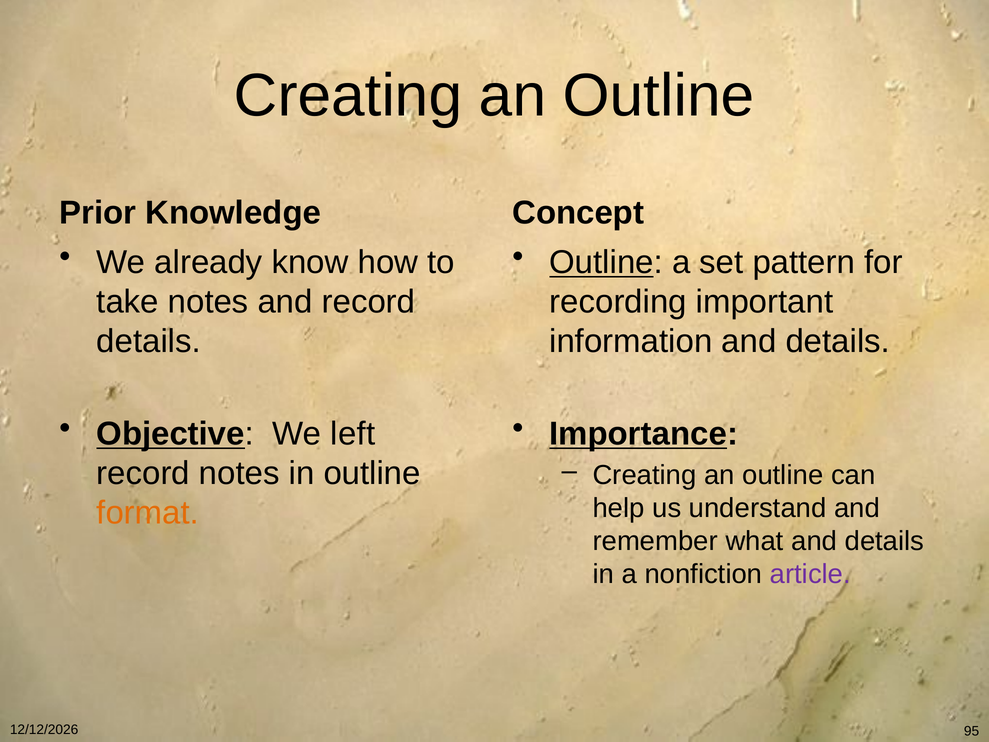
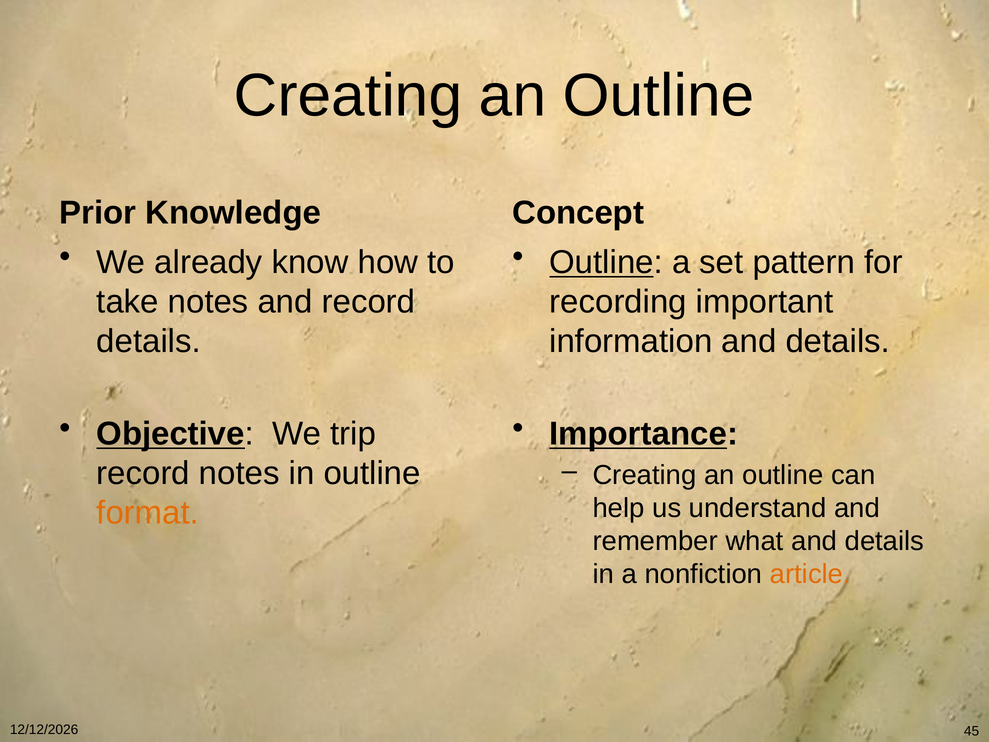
left: left -> trip
article colour: purple -> orange
95: 95 -> 45
